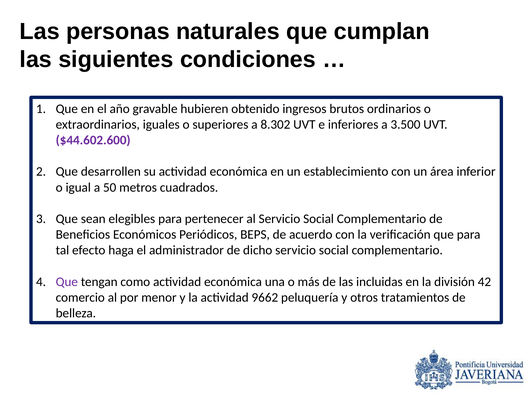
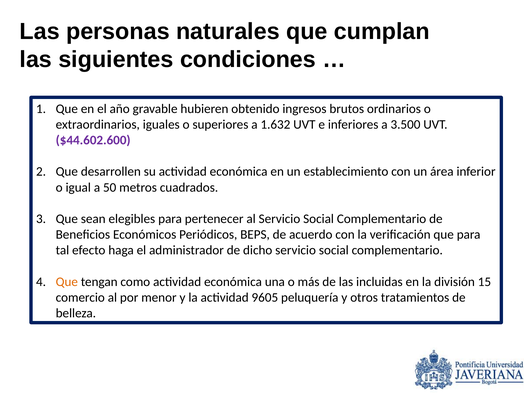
8.302: 8.302 -> 1.632
Que at (67, 282) colour: purple -> orange
42: 42 -> 15
9662: 9662 -> 9605
